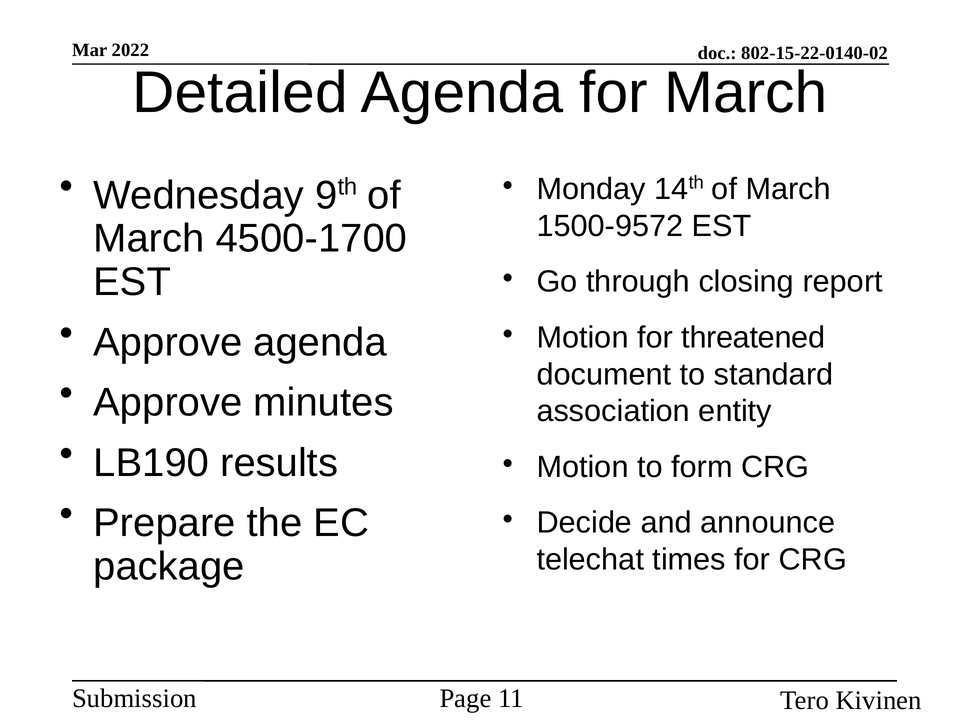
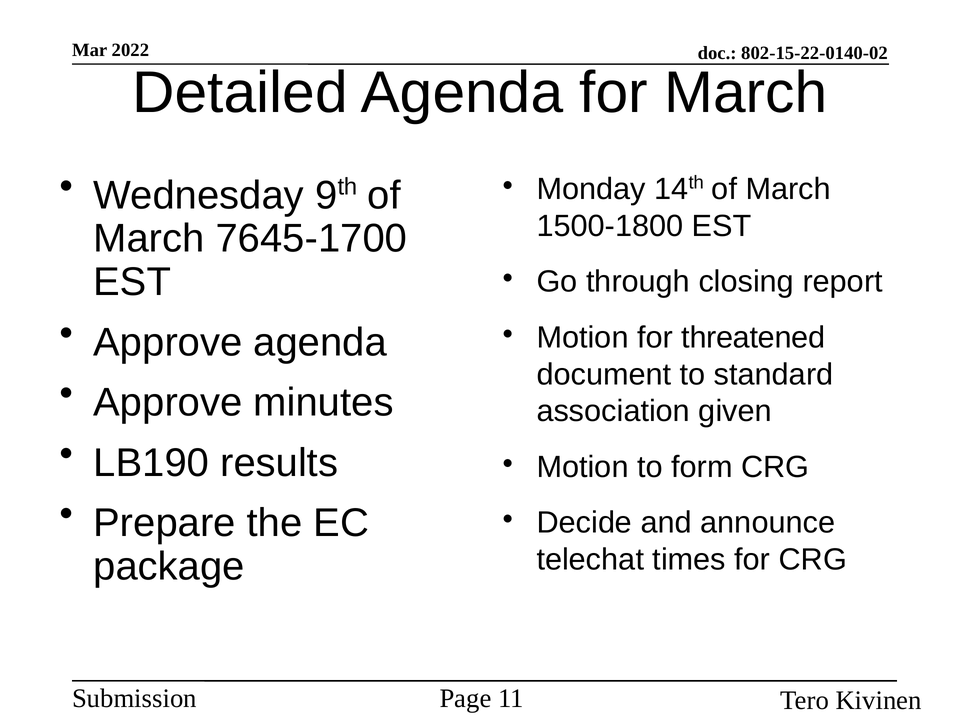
1500-9572: 1500-9572 -> 1500-1800
4500-1700: 4500-1700 -> 7645-1700
entity: entity -> given
